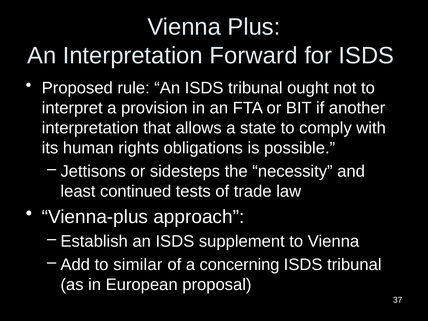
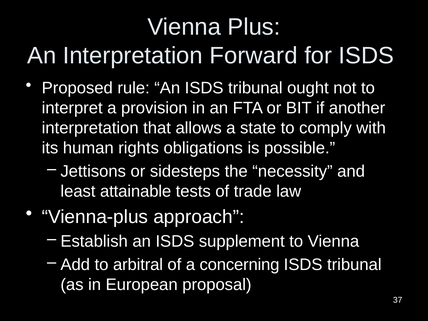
continued: continued -> attainable
similar: similar -> arbitral
